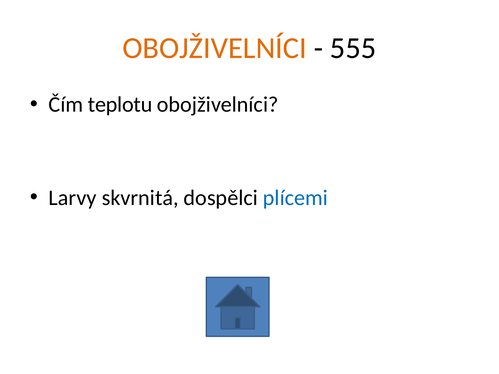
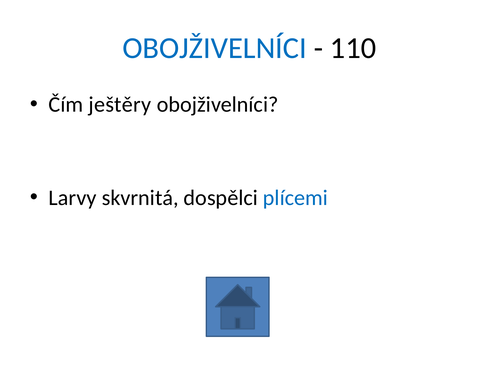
OBOJŽIVELNÍCI at (215, 48) colour: orange -> blue
555: 555 -> 110
teplotu: teplotu -> ještěry
